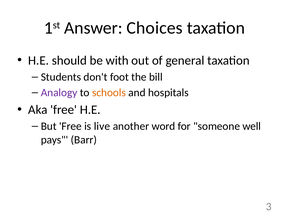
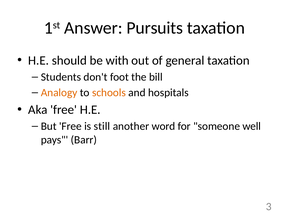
Choices: Choices -> Pursuits
Analogy colour: purple -> orange
live: live -> still
